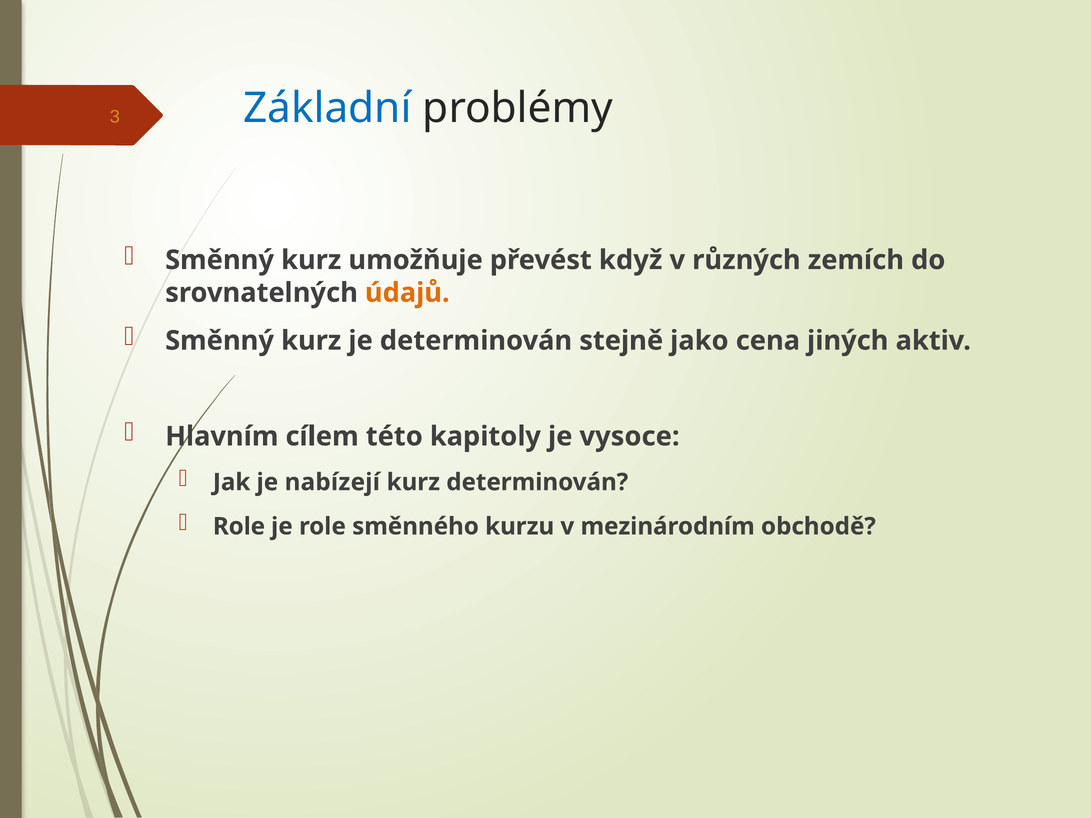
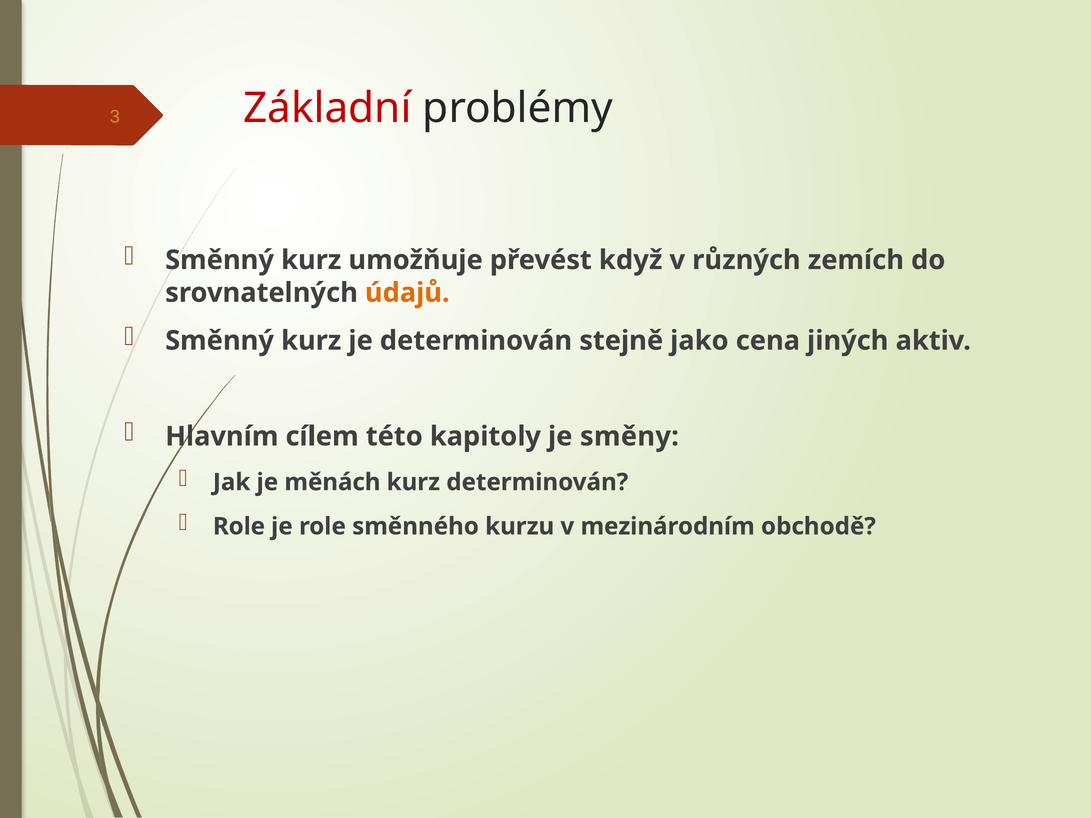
Základní colour: blue -> red
vysoce: vysoce -> směny
nabízejí: nabízejí -> měnách
